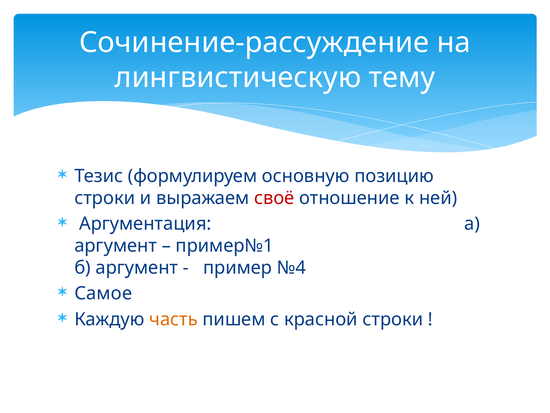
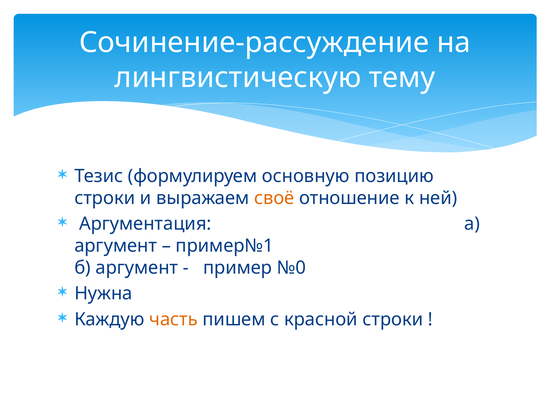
своё colour: red -> orange
№4: №4 -> №0
Самое: Самое -> Нужна
